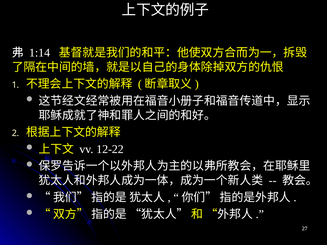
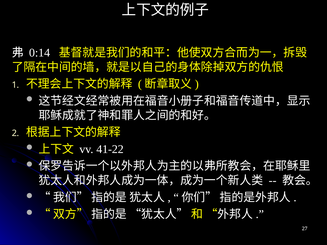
1:14: 1:14 -> 0:14
12-22: 12-22 -> 41-22
